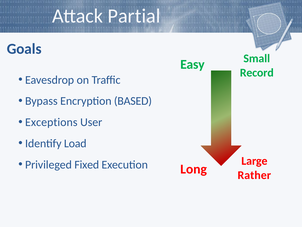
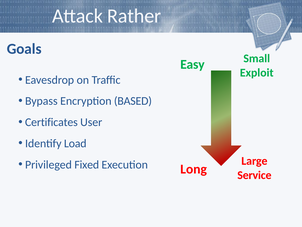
Partial: Partial -> Rather
Record: Record -> Exploit
Exceptions: Exceptions -> Certificates
Rather: Rather -> Service
